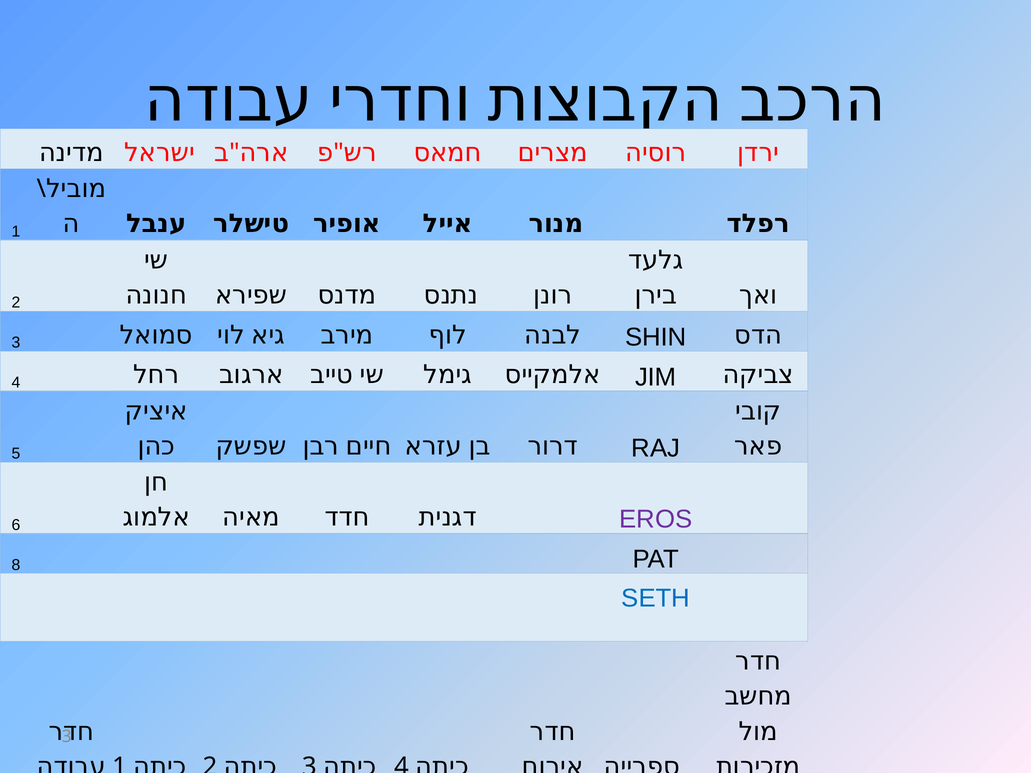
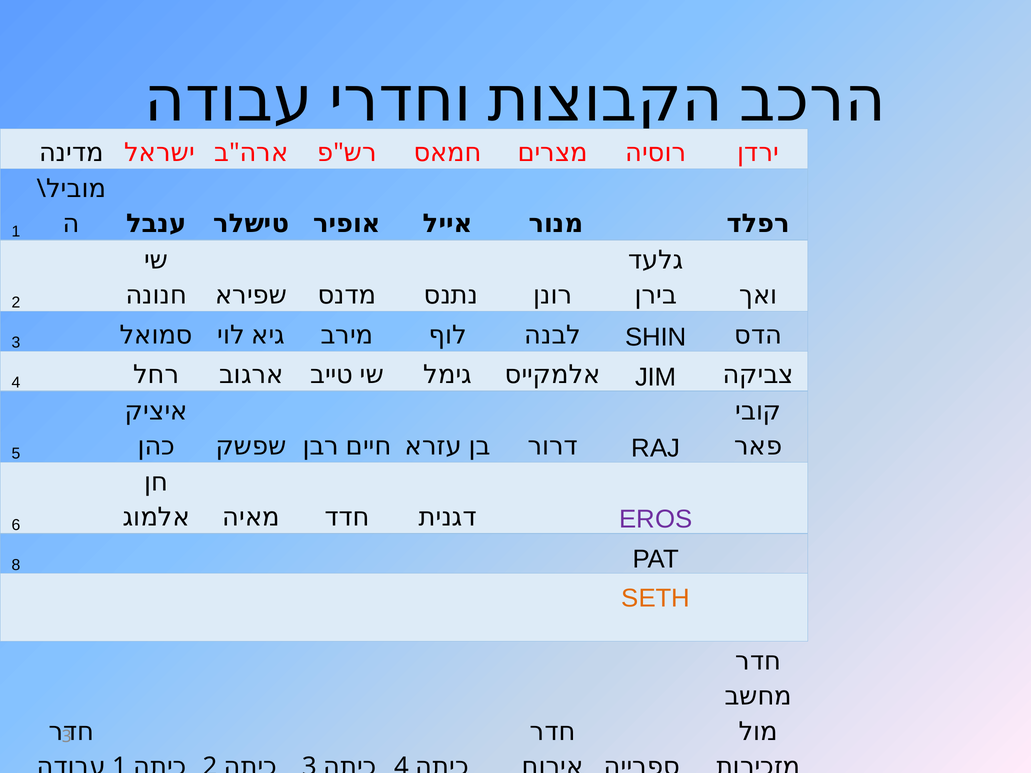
SETH colour: blue -> orange
